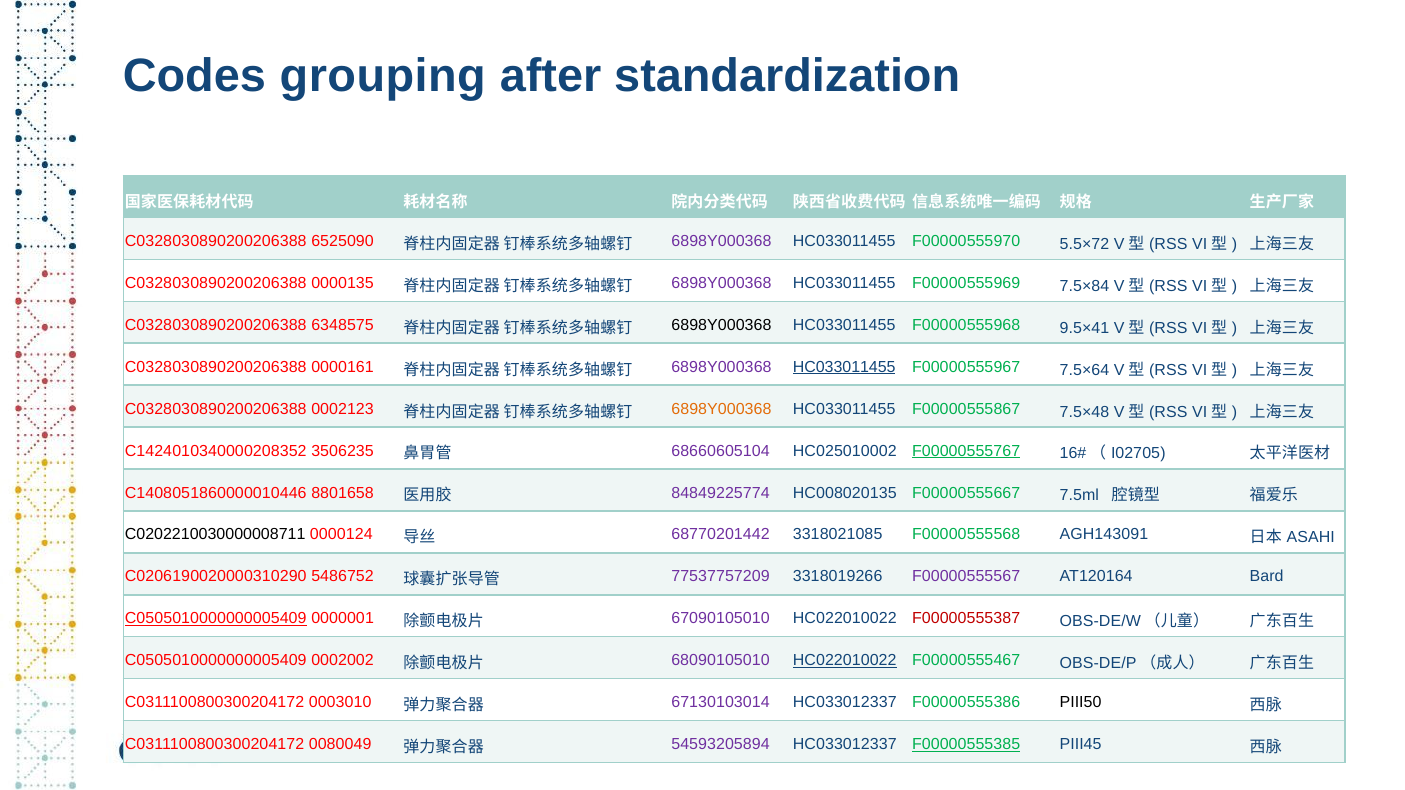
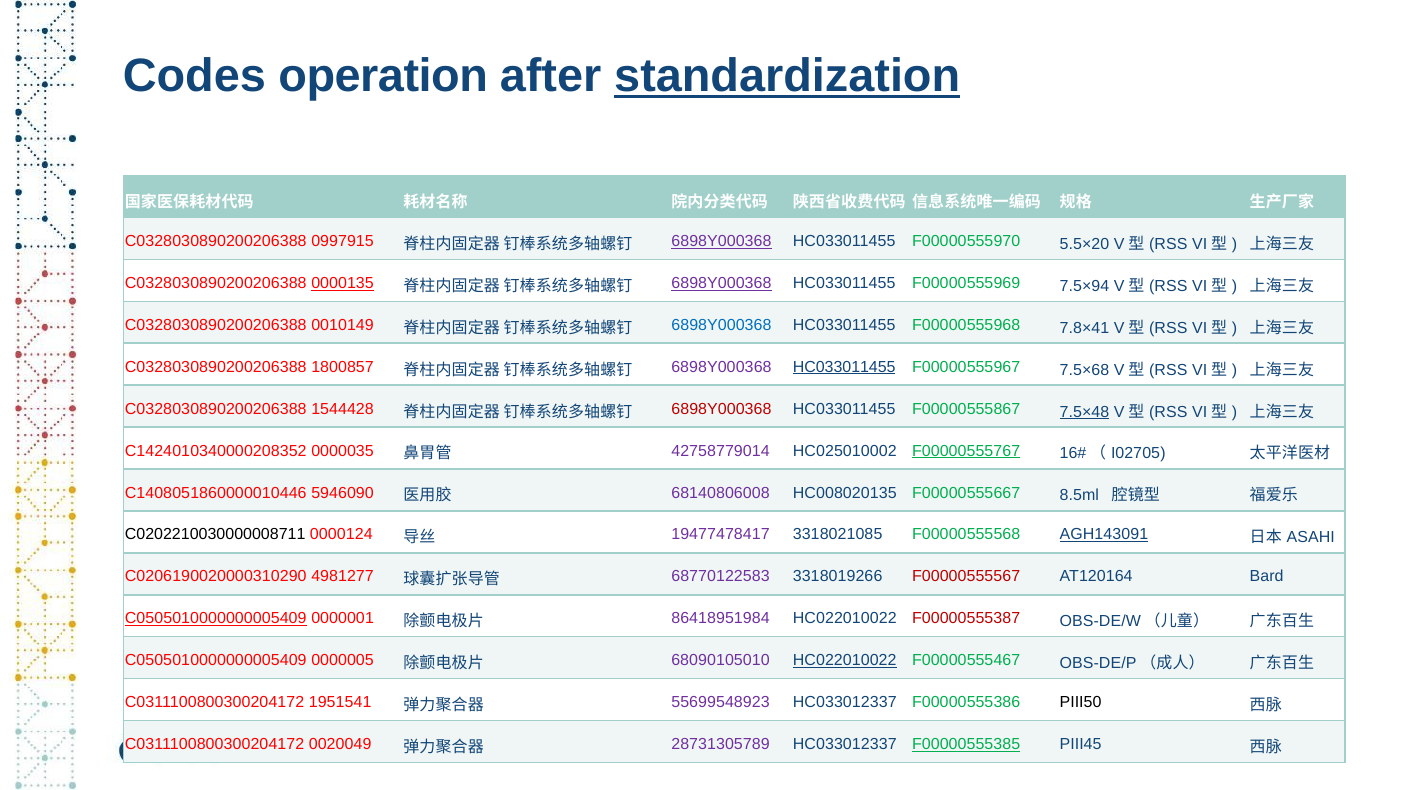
grouping: grouping -> operation
standardization underline: none -> present
6525090: 6525090 -> 0997915
6898Y000368 at (721, 241) underline: none -> present
5.5×72: 5.5×72 -> 5.5×20
0000135 underline: none -> present
6898Y000368 at (721, 283) underline: none -> present
7.5×84: 7.5×84 -> 7.5×94
6348575: 6348575 -> 0010149
6898Y000368 at (721, 325) colour: black -> blue
9.5×41: 9.5×41 -> 7.8×41
0000161: 0000161 -> 1800857
7.5×64: 7.5×64 -> 7.5×68
0002123: 0002123 -> 1544428
6898Y000368 at (721, 409) colour: orange -> red
7.5×48 underline: none -> present
3506235: 3506235 -> 0000035
68660605104: 68660605104 -> 42758779014
8801658: 8801658 -> 5946090
84849225774: 84849225774 -> 68140806008
7.5ml: 7.5ml -> 8.5ml
68770201442: 68770201442 -> 19477478417
AGH143091 underline: none -> present
5486752: 5486752 -> 4981277
77537757209: 77537757209 -> 68770122583
F00000555567 colour: purple -> red
67090105010: 67090105010 -> 86418951984
0002002: 0002002 -> 0000005
0003010: 0003010 -> 1951541
67130103014: 67130103014 -> 55699548923
0080049: 0080049 -> 0020049
54593205894: 54593205894 -> 28731305789
